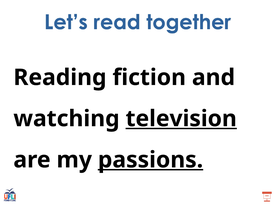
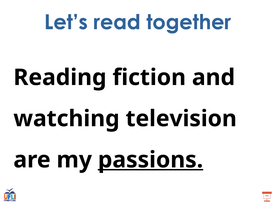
television underline: present -> none
